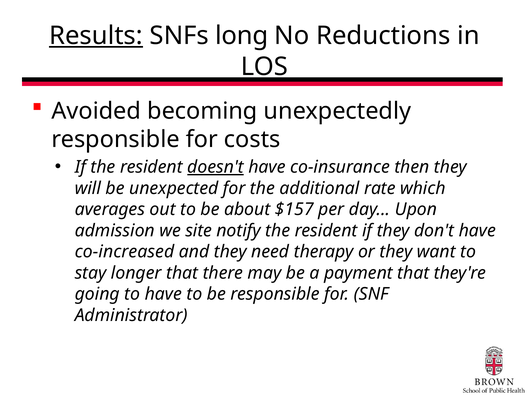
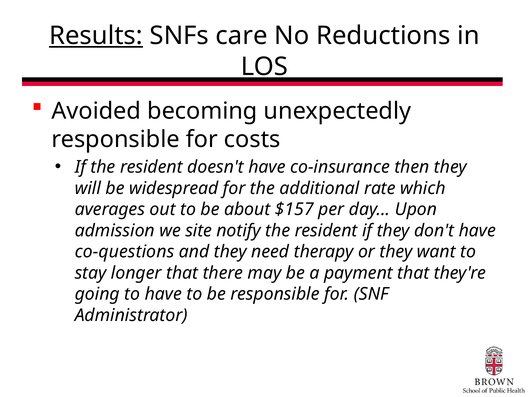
long: long -> care
doesn't underline: present -> none
unexpected: unexpected -> widespread
co-increased: co-increased -> co-questions
